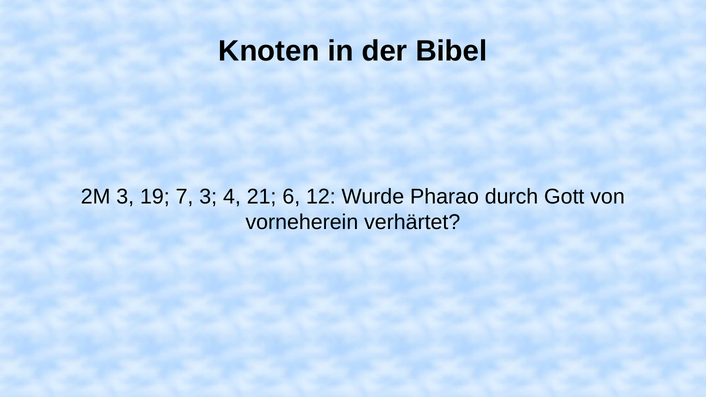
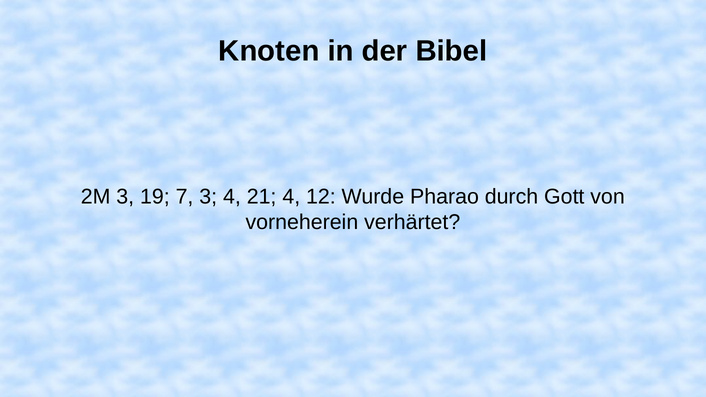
21 6: 6 -> 4
